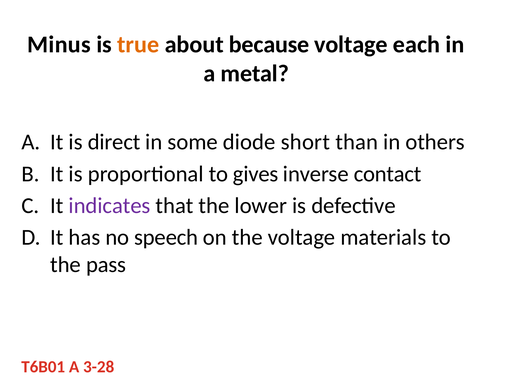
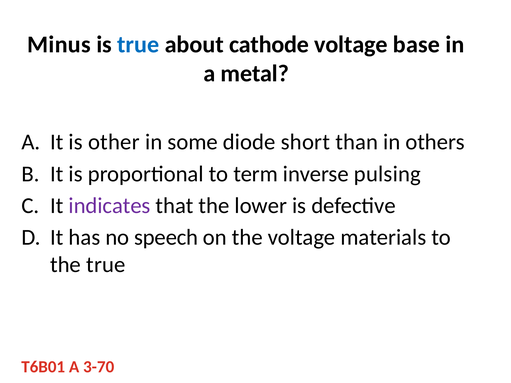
true at (138, 45) colour: orange -> blue
because: because -> cathode
each: each -> base
direct: direct -> other
gives: gives -> term
contact: contact -> pulsing
the pass: pass -> true
3-28: 3-28 -> 3-70
